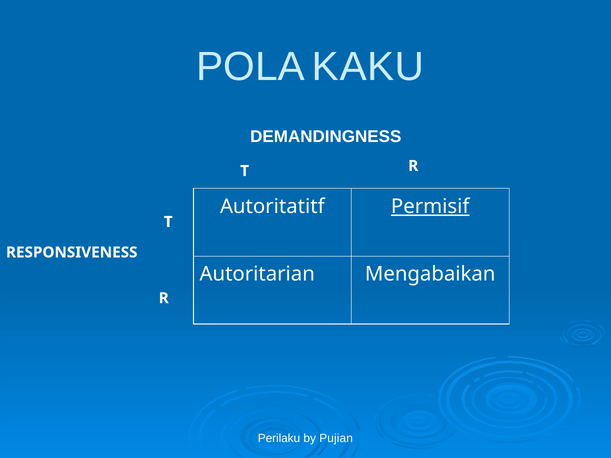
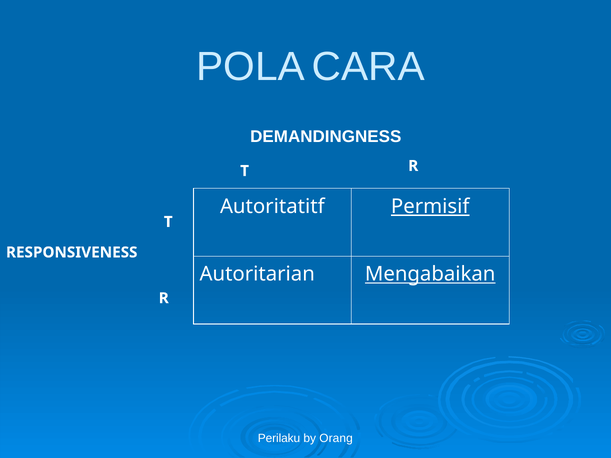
KAKU: KAKU -> CARA
Mengabaikan underline: none -> present
Pujian: Pujian -> Orang
